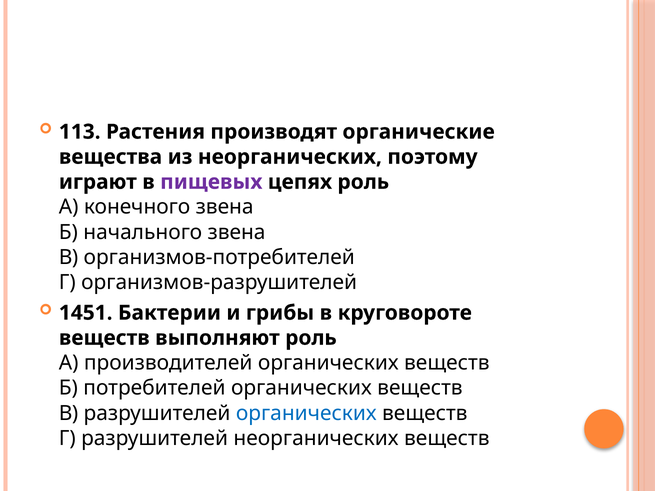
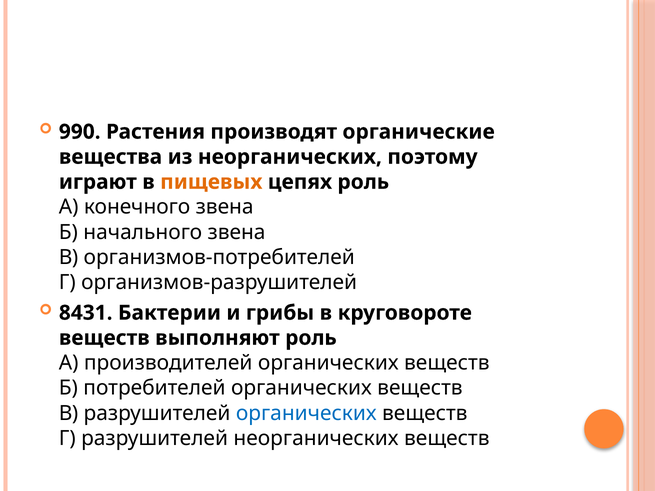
113: 113 -> 990
пищевых colour: purple -> orange
1451: 1451 -> 8431
